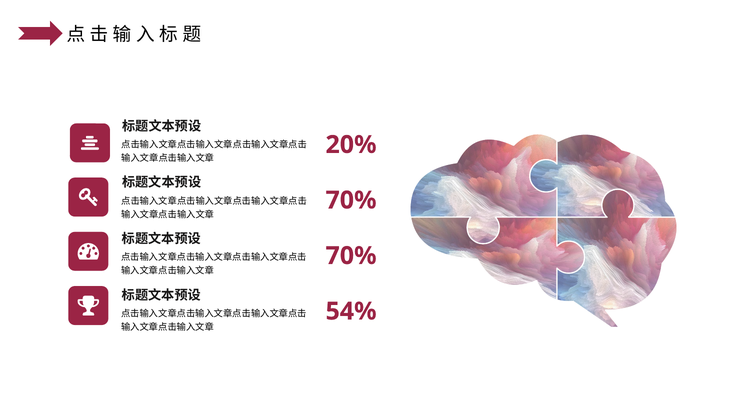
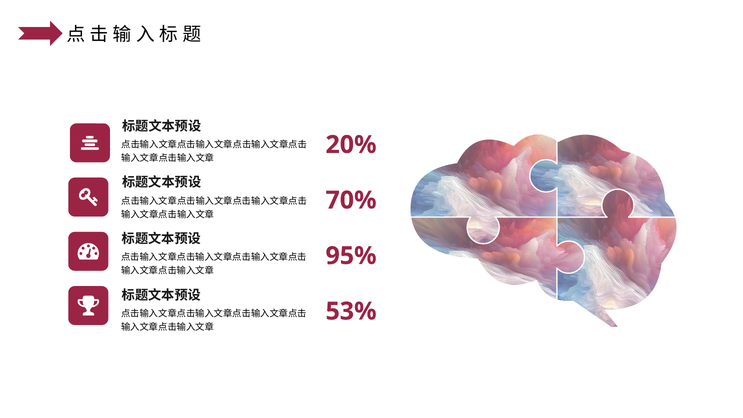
70% at (351, 256): 70% -> 95%
54%: 54% -> 53%
